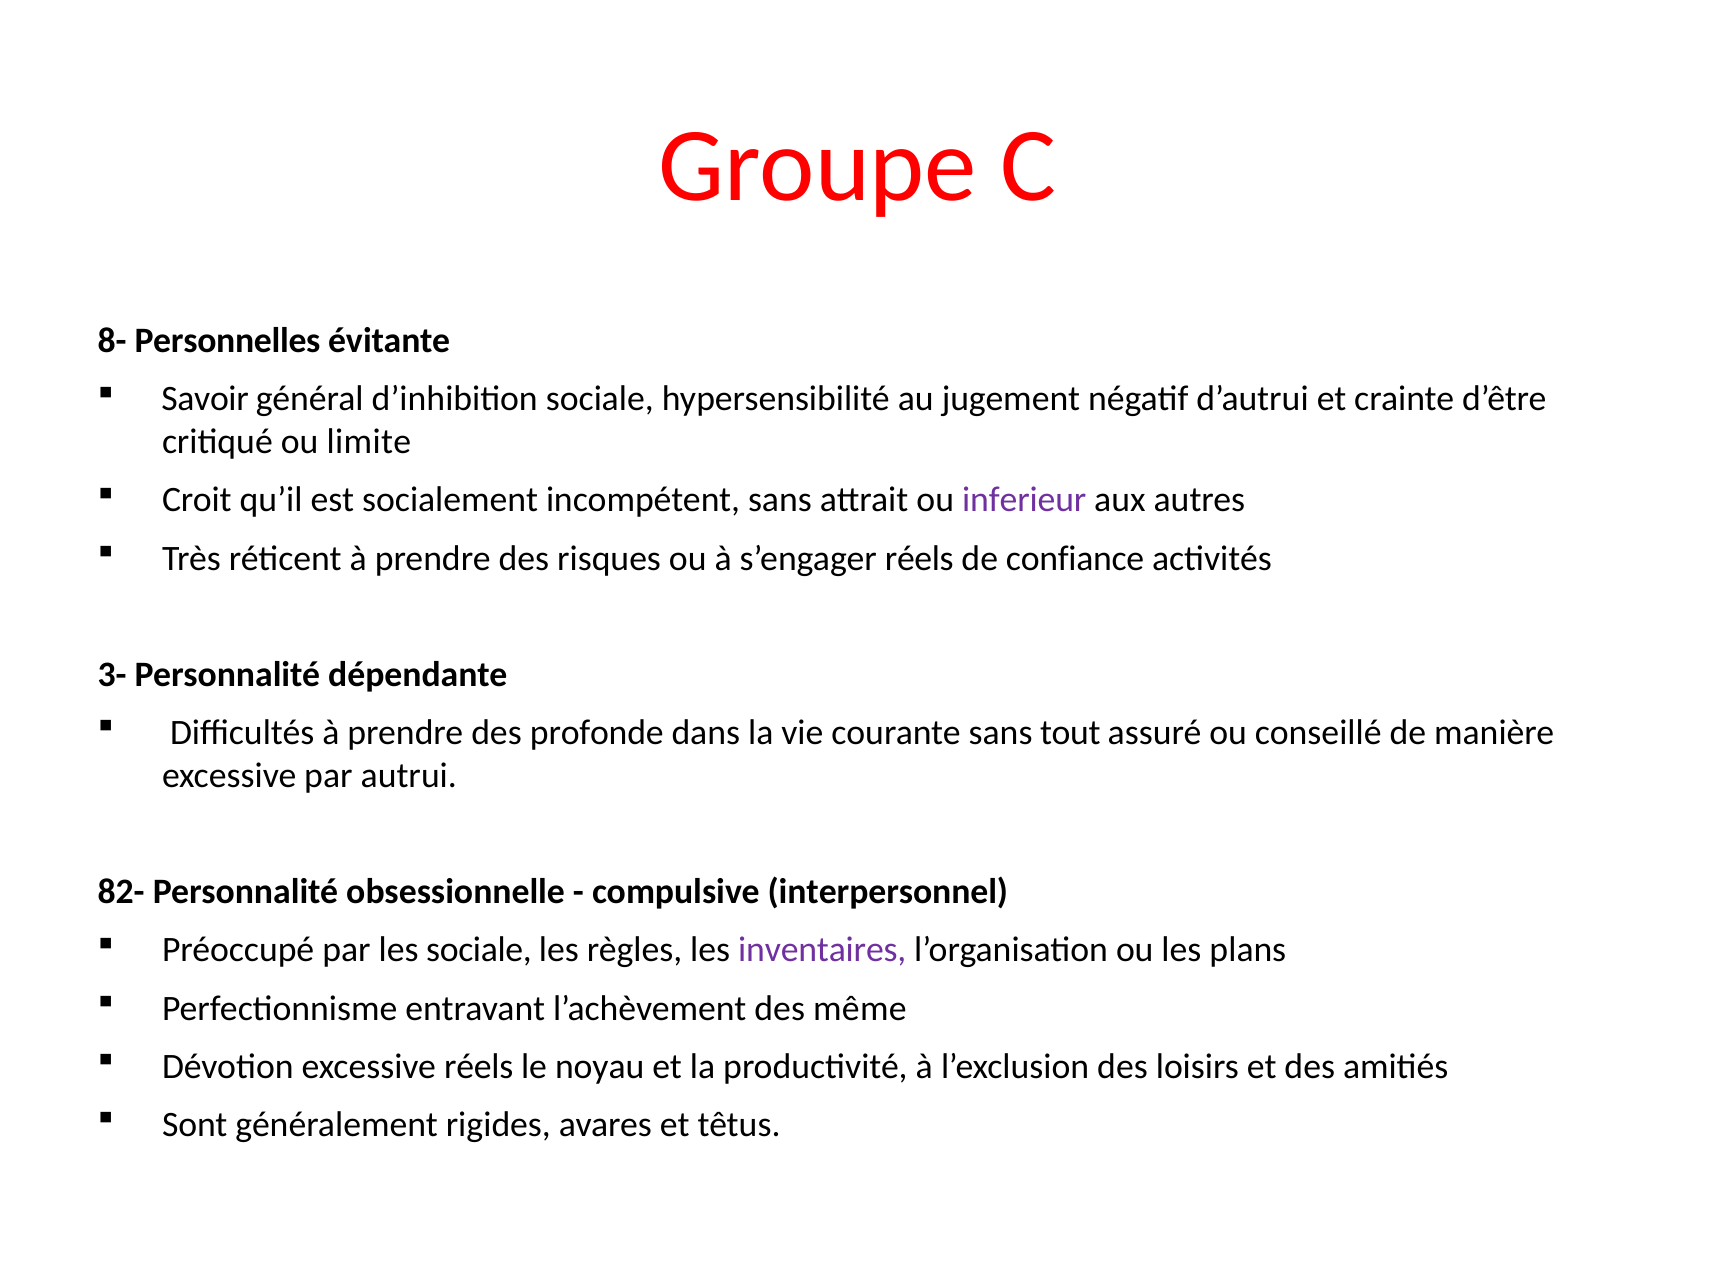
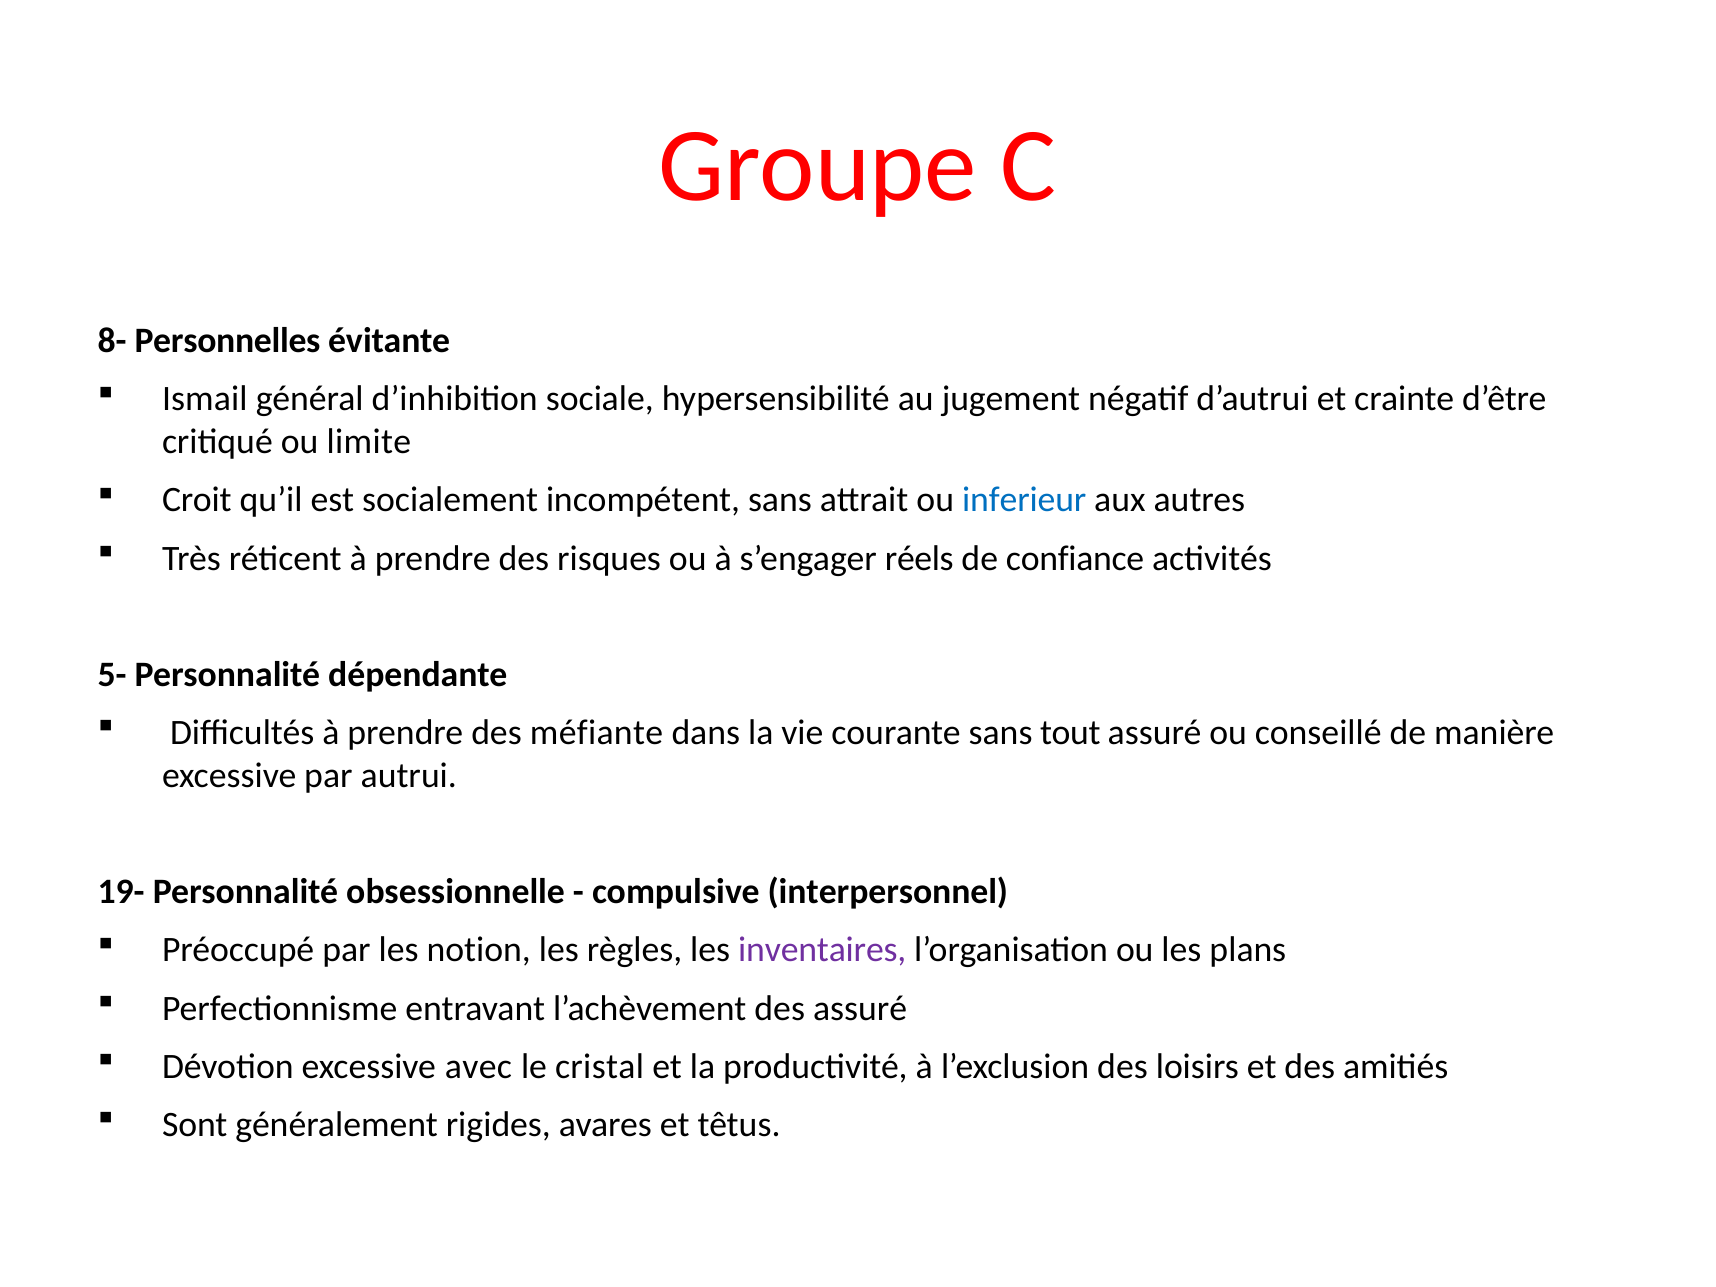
Savoir: Savoir -> Ismail
inferieur colour: purple -> blue
3-: 3- -> 5-
profonde: profonde -> méfiante
82-: 82- -> 19-
les sociale: sociale -> notion
des même: même -> assuré
excessive réels: réels -> avec
noyau: noyau -> cristal
